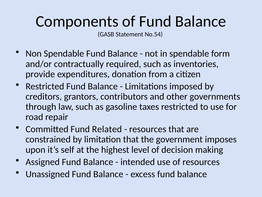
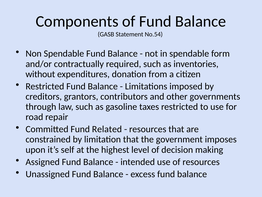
provide: provide -> without
